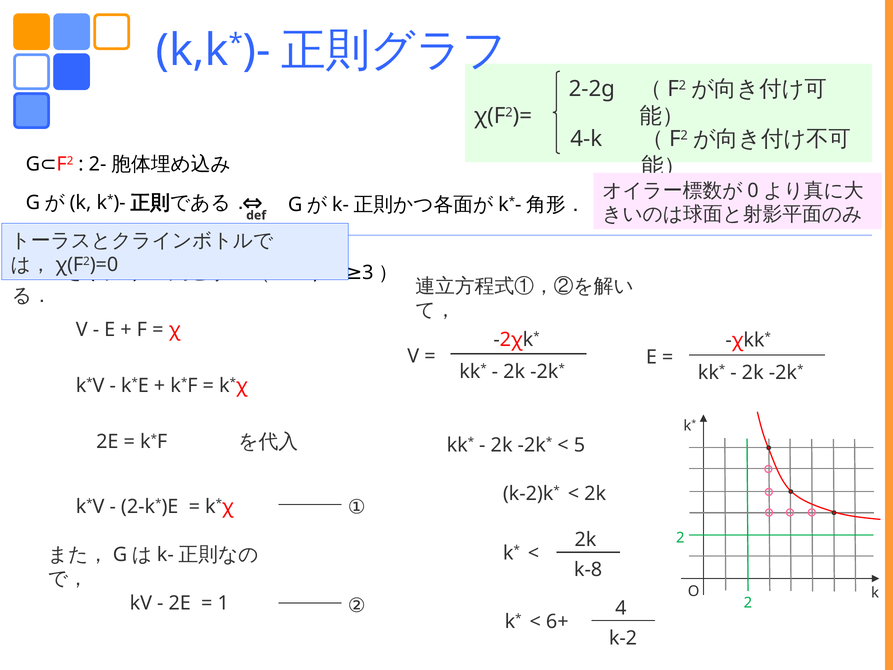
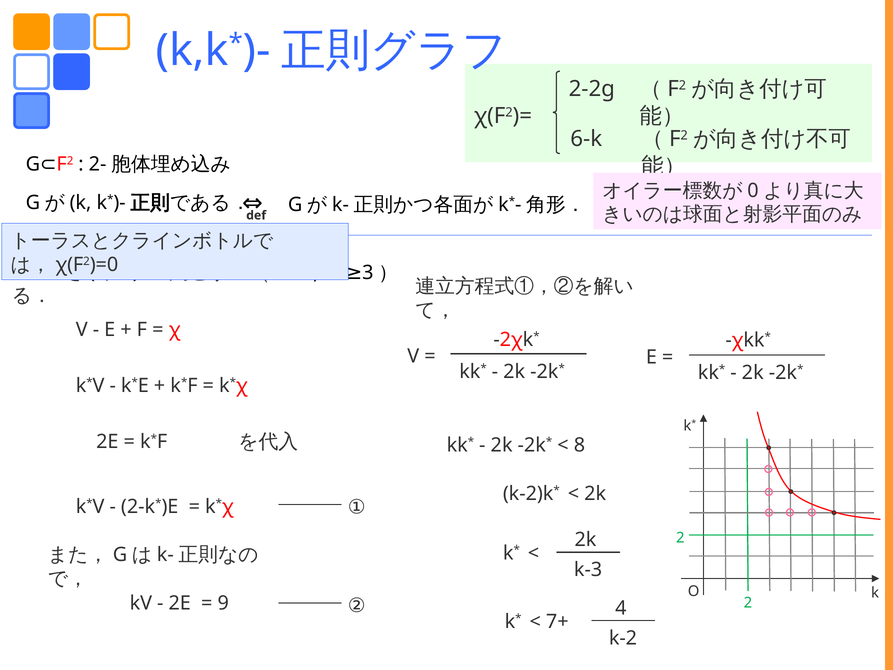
4-k: 4-k -> 6-k
5: 5 -> 8
k-8: k-8 -> k-3
1: 1 -> 9
6+: 6+ -> 7+
